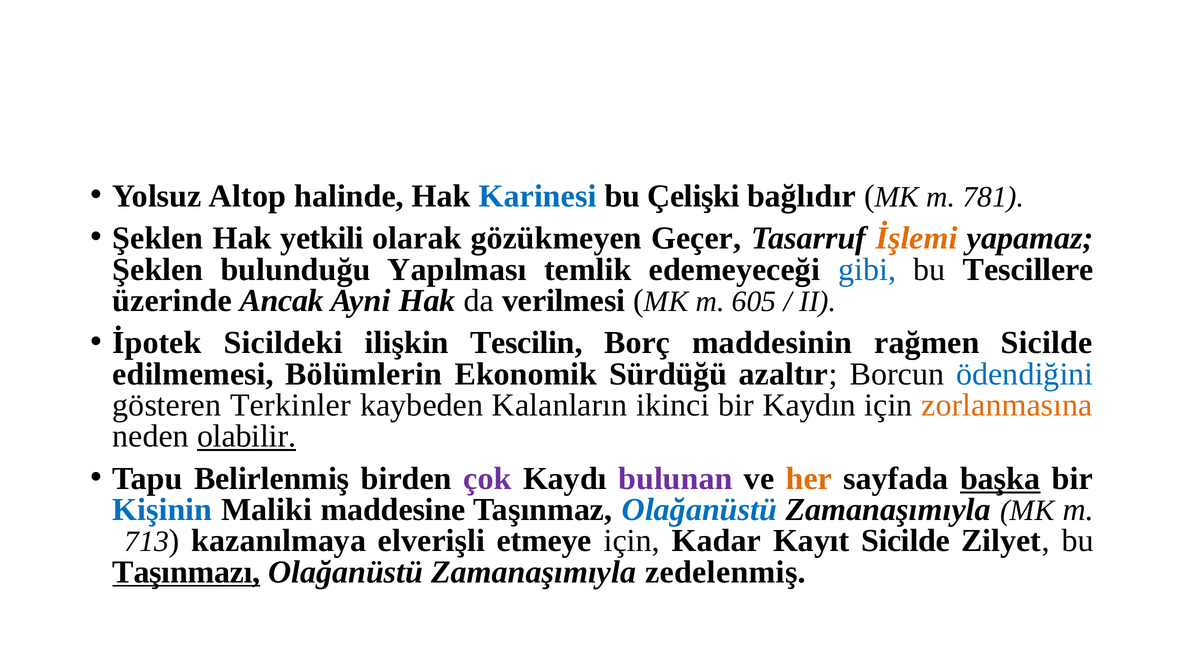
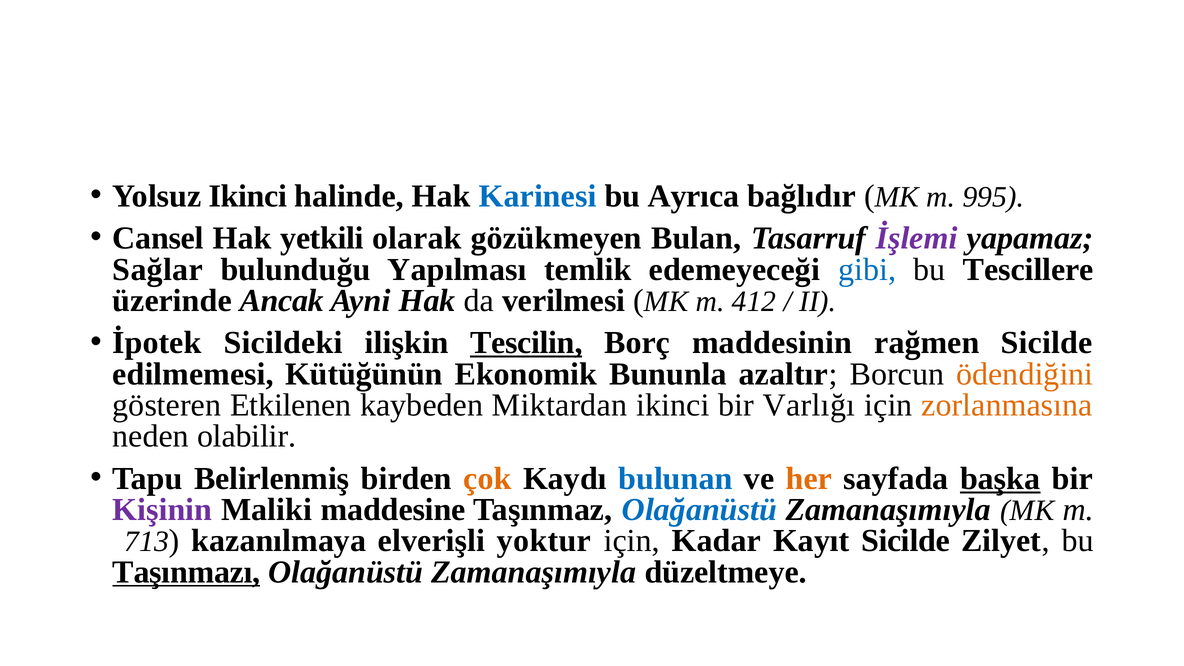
Yolsuz Altop: Altop -> Ikinci
Çelişki: Çelişki -> Ayrıca
781: 781 -> 995
Şeklen at (158, 238): Şeklen -> Cansel
Geçer: Geçer -> Bulan
İşlemi colour: orange -> purple
Şeklen at (158, 269): Şeklen -> Sağlar
605: 605 -> 412
Tescilin underline: none -> present
Bölümlerin: Bölümlerin -> Kütüğünün
Sürdüğü: Sürdüğü -> Bununla
ödendiğini colour: blue -> orange
Terkinler: Terkinler -> Etkilenen
Kalanların: Kalanların -> Miktardan
Kaydın: Kaydın -> Varlığı
olabilir underline: present -> none
çok colour: purple -> orange
bulunan colour: purple -> blue
Kişinin colour: blue -> purple
etmeye: etmeye -> yoktur
zedelenmiş: zedelenmiş -> düzeltmeye
